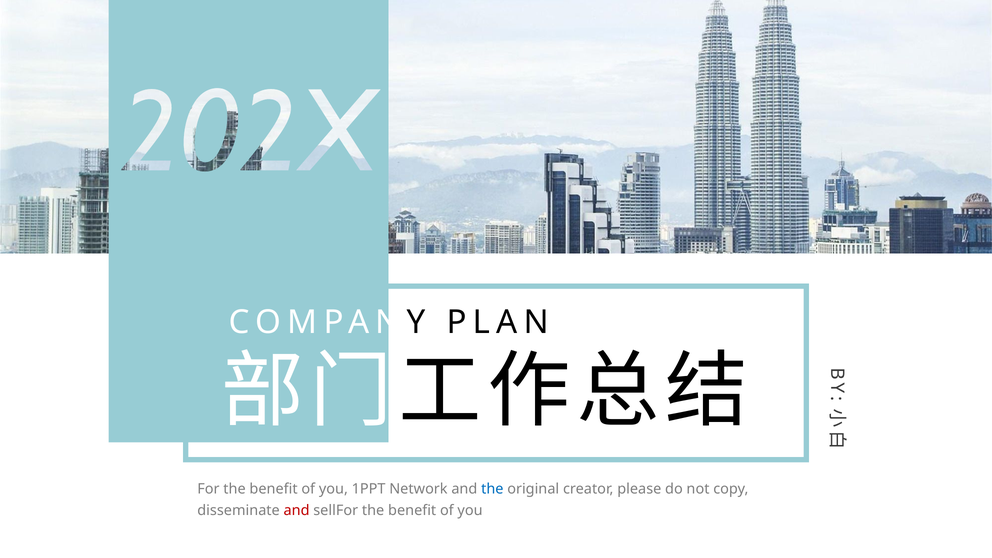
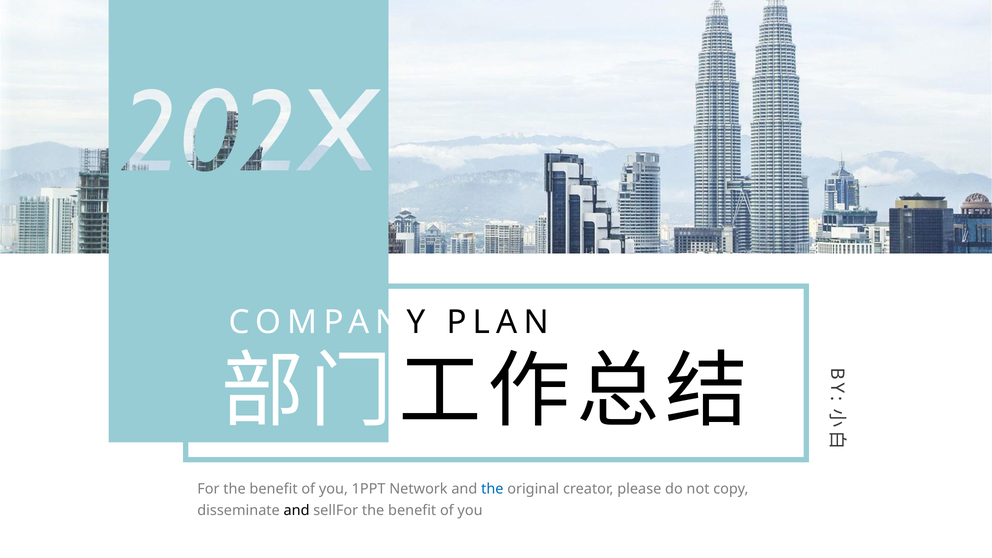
and at (297, 511) colour: red -> black
